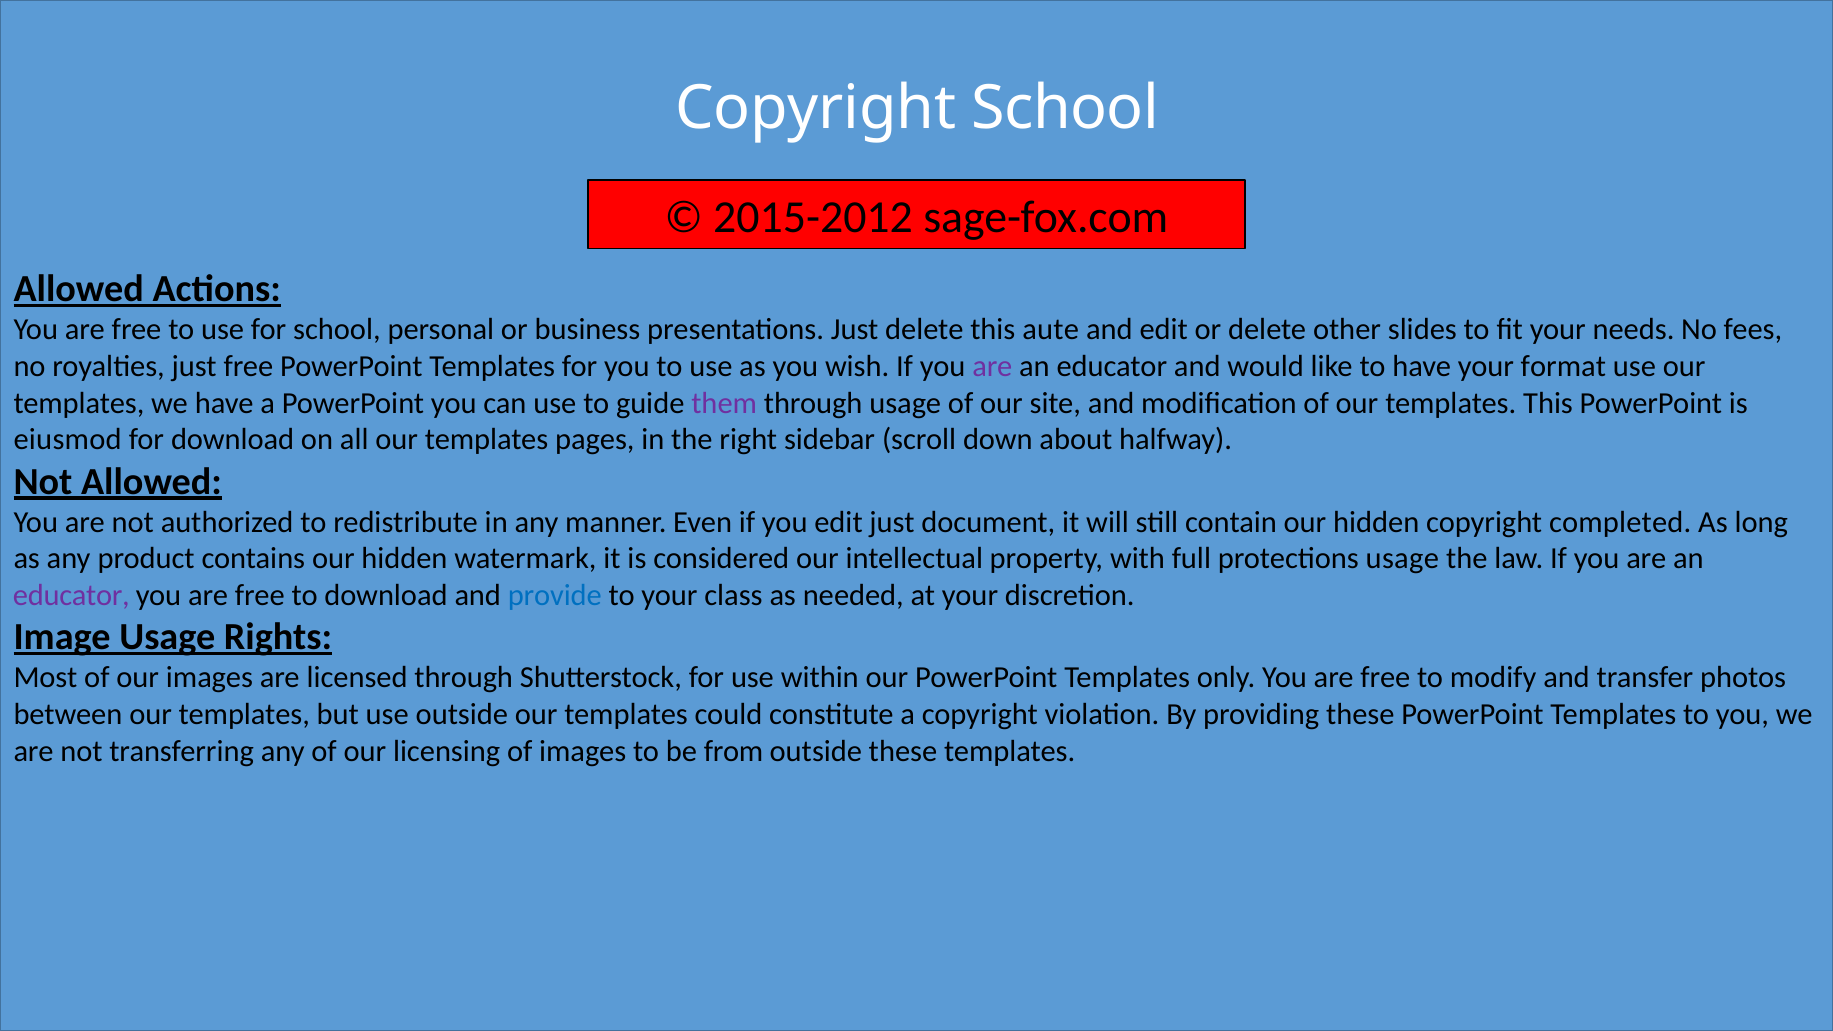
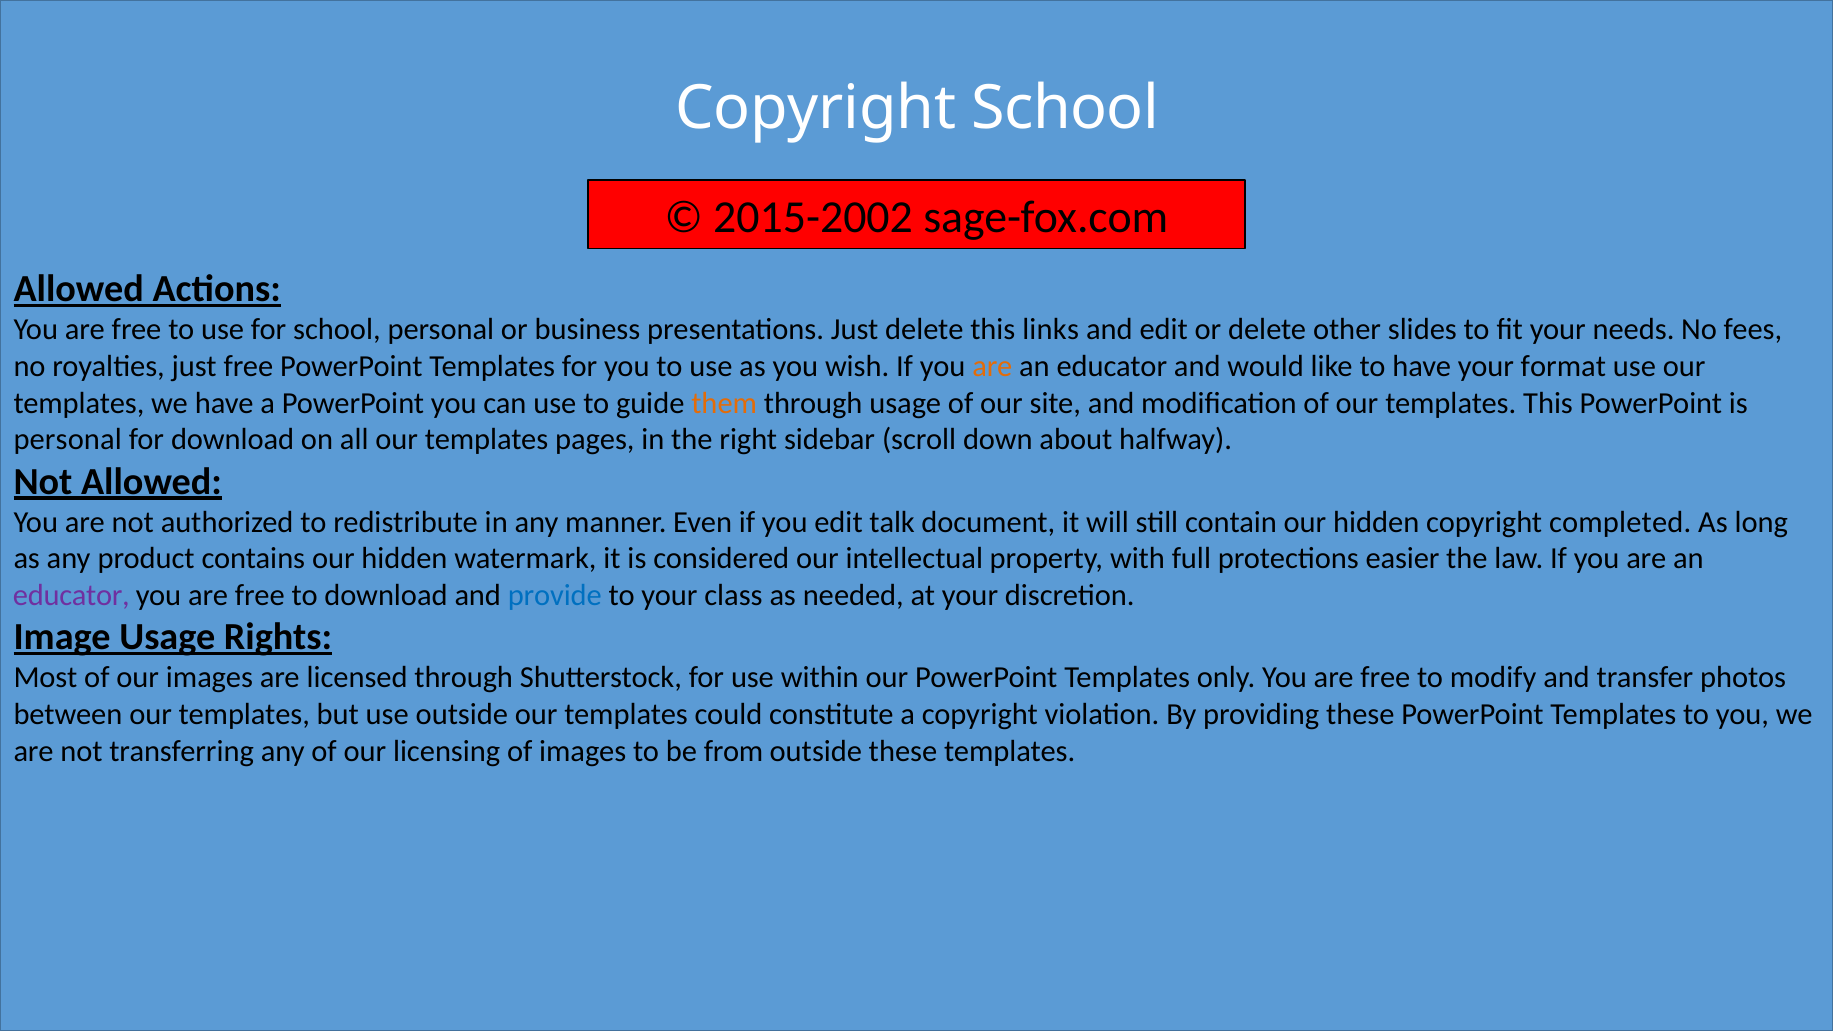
2015-2012: 2015-2012 -> 2015-2002
aute: aute -> links
are at (992, 366) colour: purple -> orange
them colour: purple -> orange
eiusmod at (68, 440): eiusmod -> personal
edit just: just -> talk
protections usage: usage -> easier
